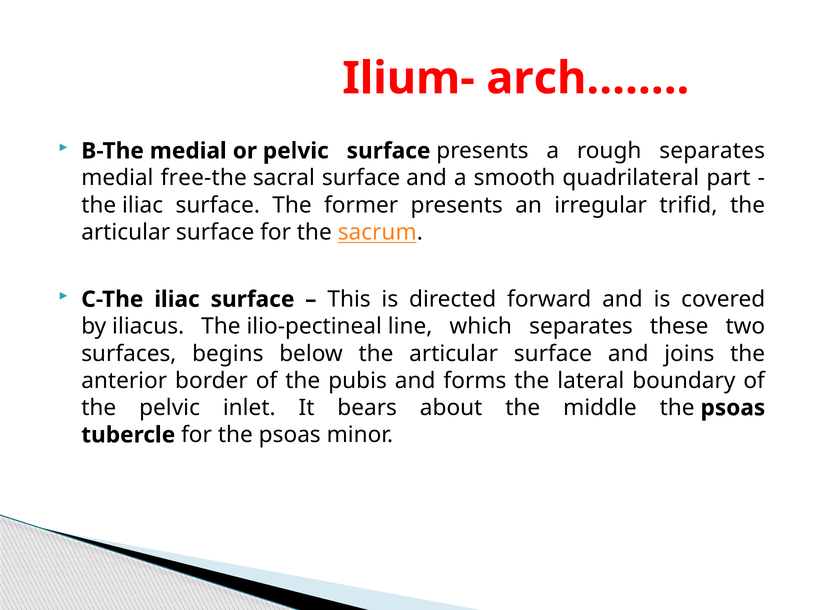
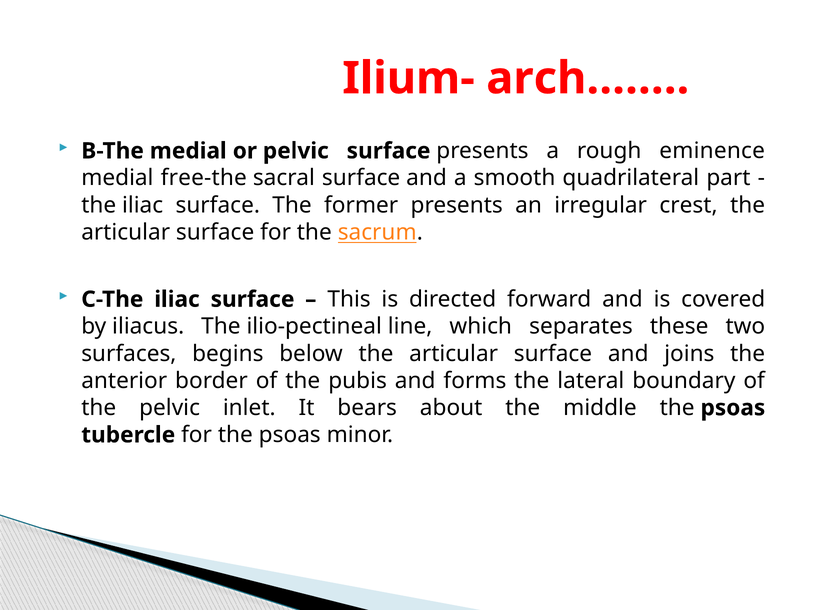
rough separates: separates -> eminence
trifid: trifid -> crest
